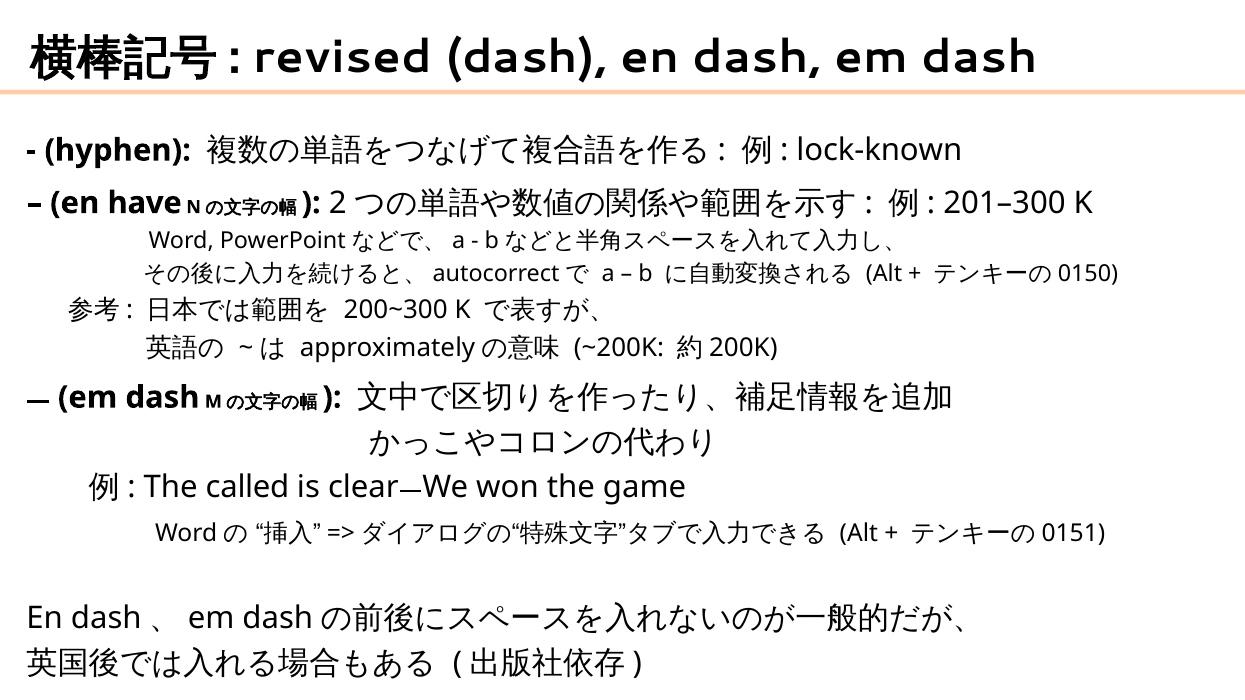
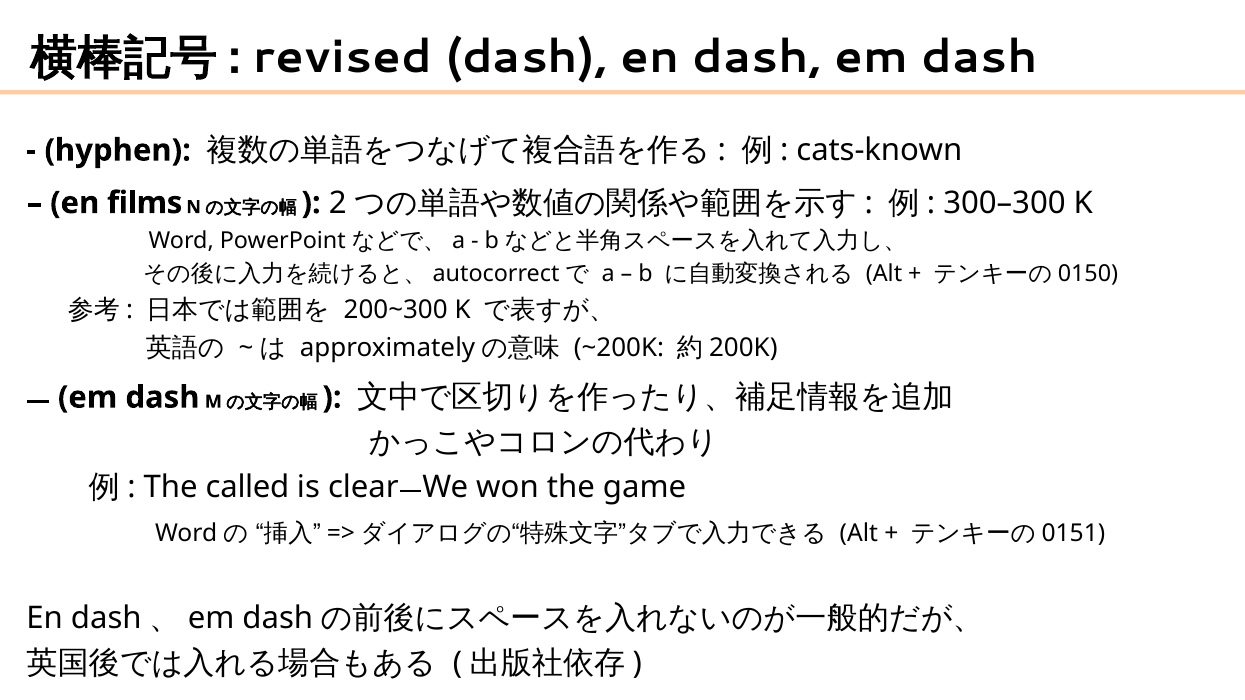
lock-known: lock-known -> cats-known
have: have -> films
201–300: 201–300 -> 300–300
